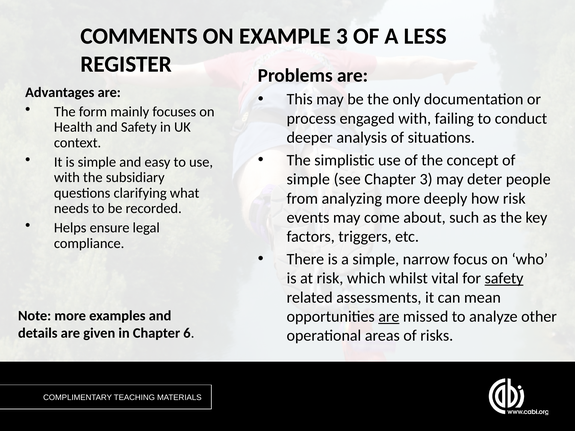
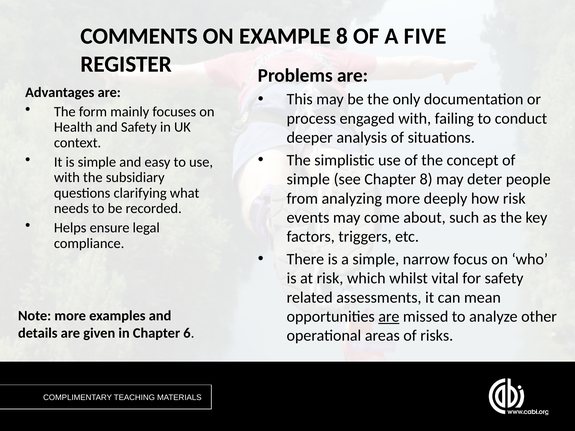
EXAMPLE 3: 3 -> 8
LESS: LESS -> FIVE
Chapter 3: 3 -> 8
safety at (504, 278) underline: present -> none
